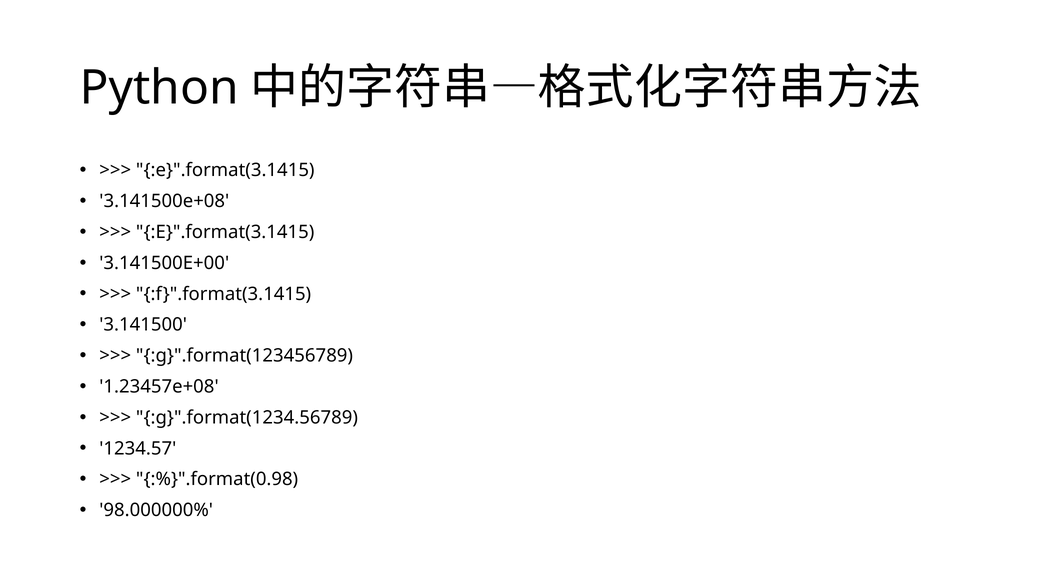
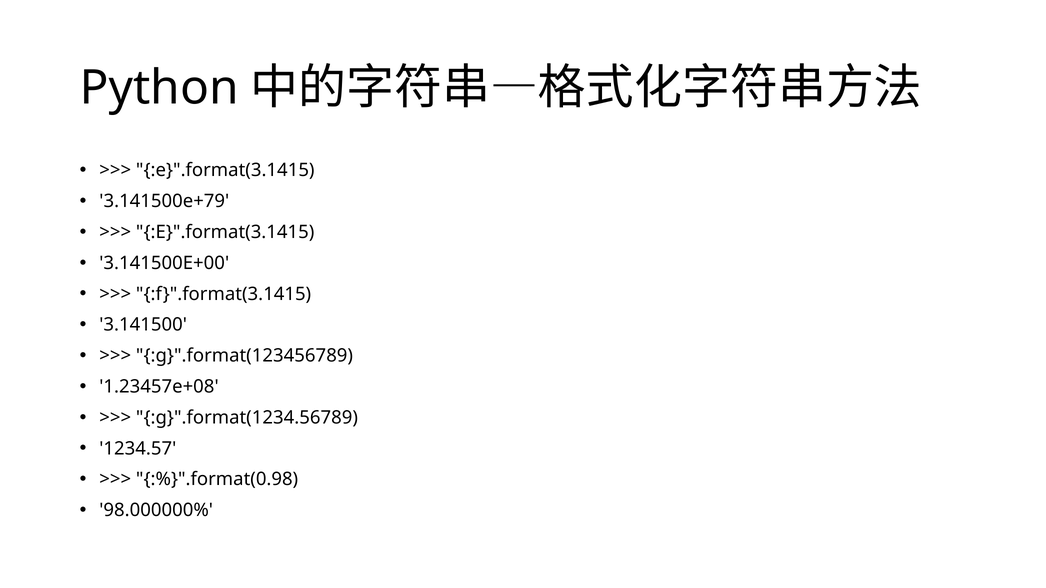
3.141500e+08: 3.141500e+08 -> 3.141500e+79
